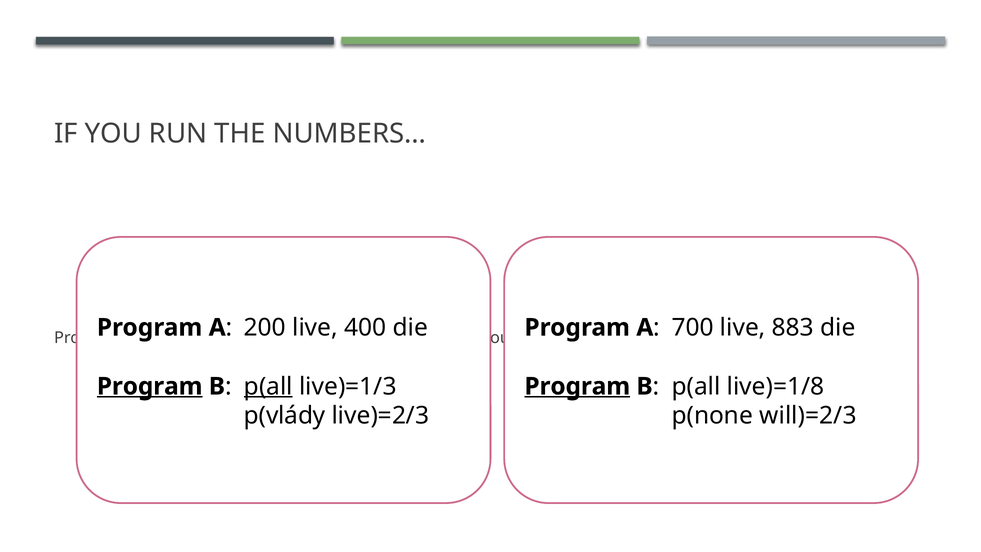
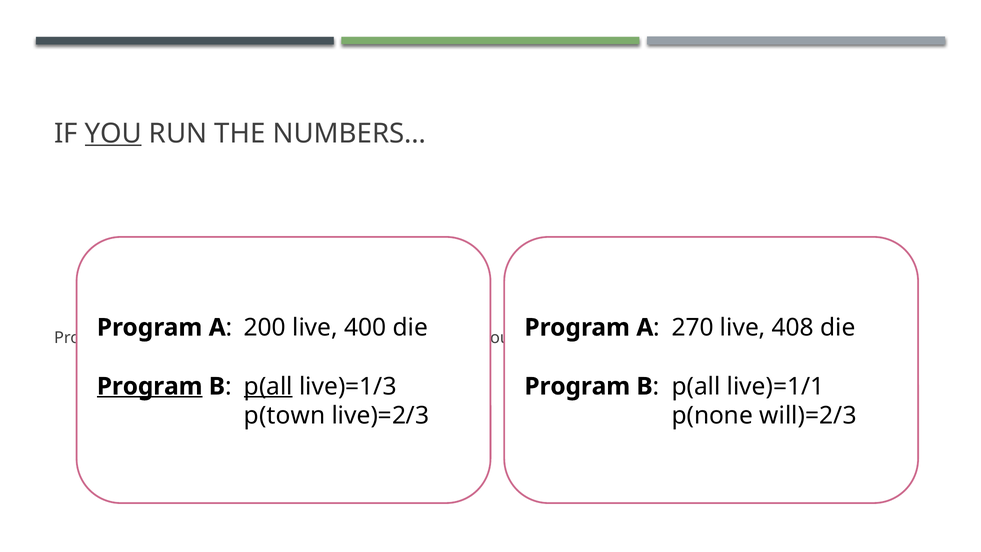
YOU underline: none -> present
700: 700 -> 270
883: 883 -> 408
Program at (577, 386) underline: present -> none
live)=1/8: live)=1/8 -> live)=1/1
p(vlády: p(vlády -> p(town
